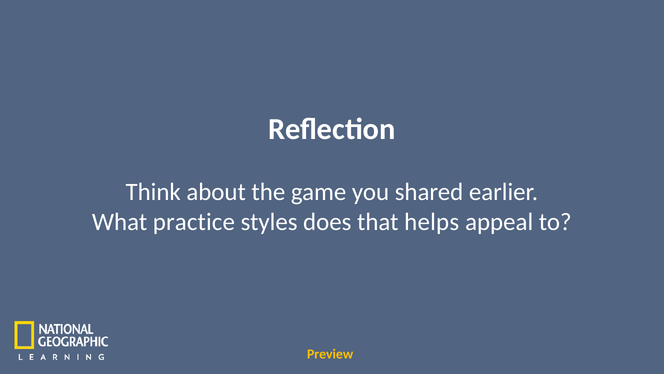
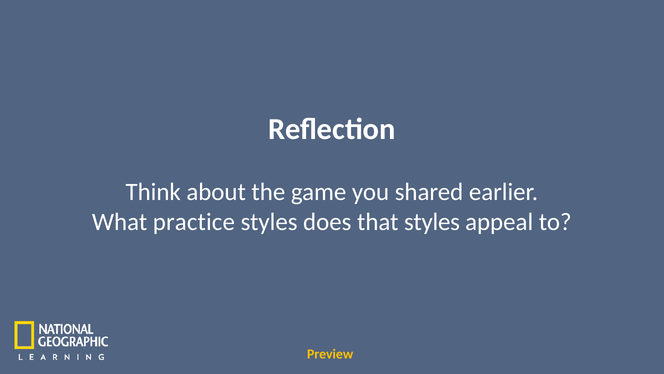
that helps: helps -> styles
